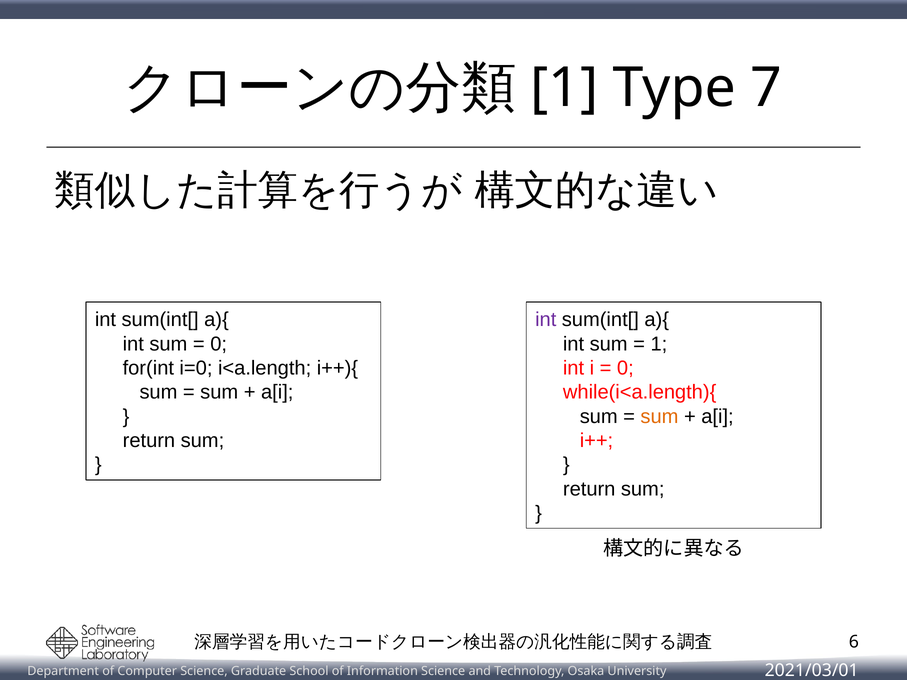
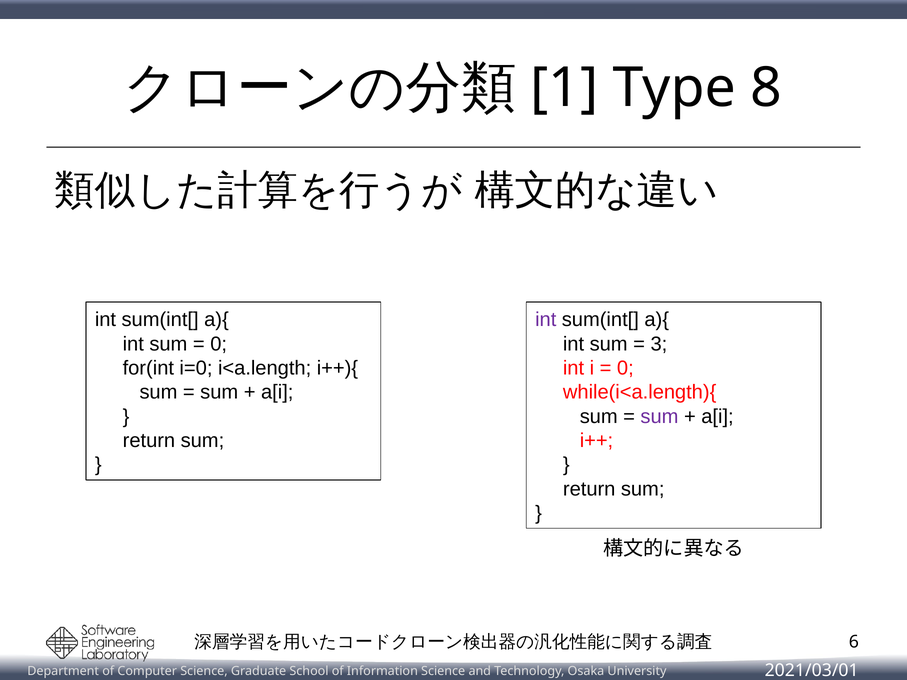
7: 7 -> 8
1 at (659, 344): 1 -> 3
sum at (659, 417) colour: orange -> purple
